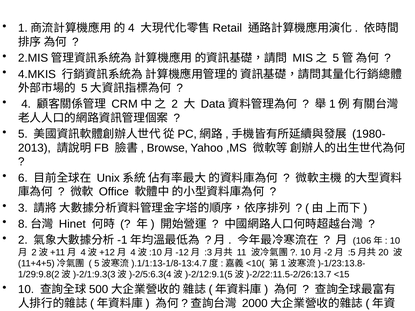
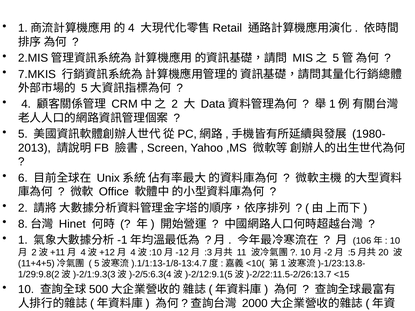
4.MKIS: 4.MKIS -> 7.MKIS
Browse: Browse -> Screen
3 at (23, 208): 3 -> 2
2 at (23, 240): 2 -> 1
